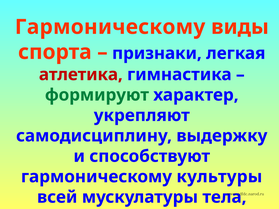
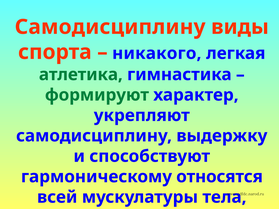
Гармоническому at (110, 27): Гармоническому -> Самодисциплину
признаки: признаки -> никакого
атлетика colour: red -> green
культуры: культуры -> относятся
